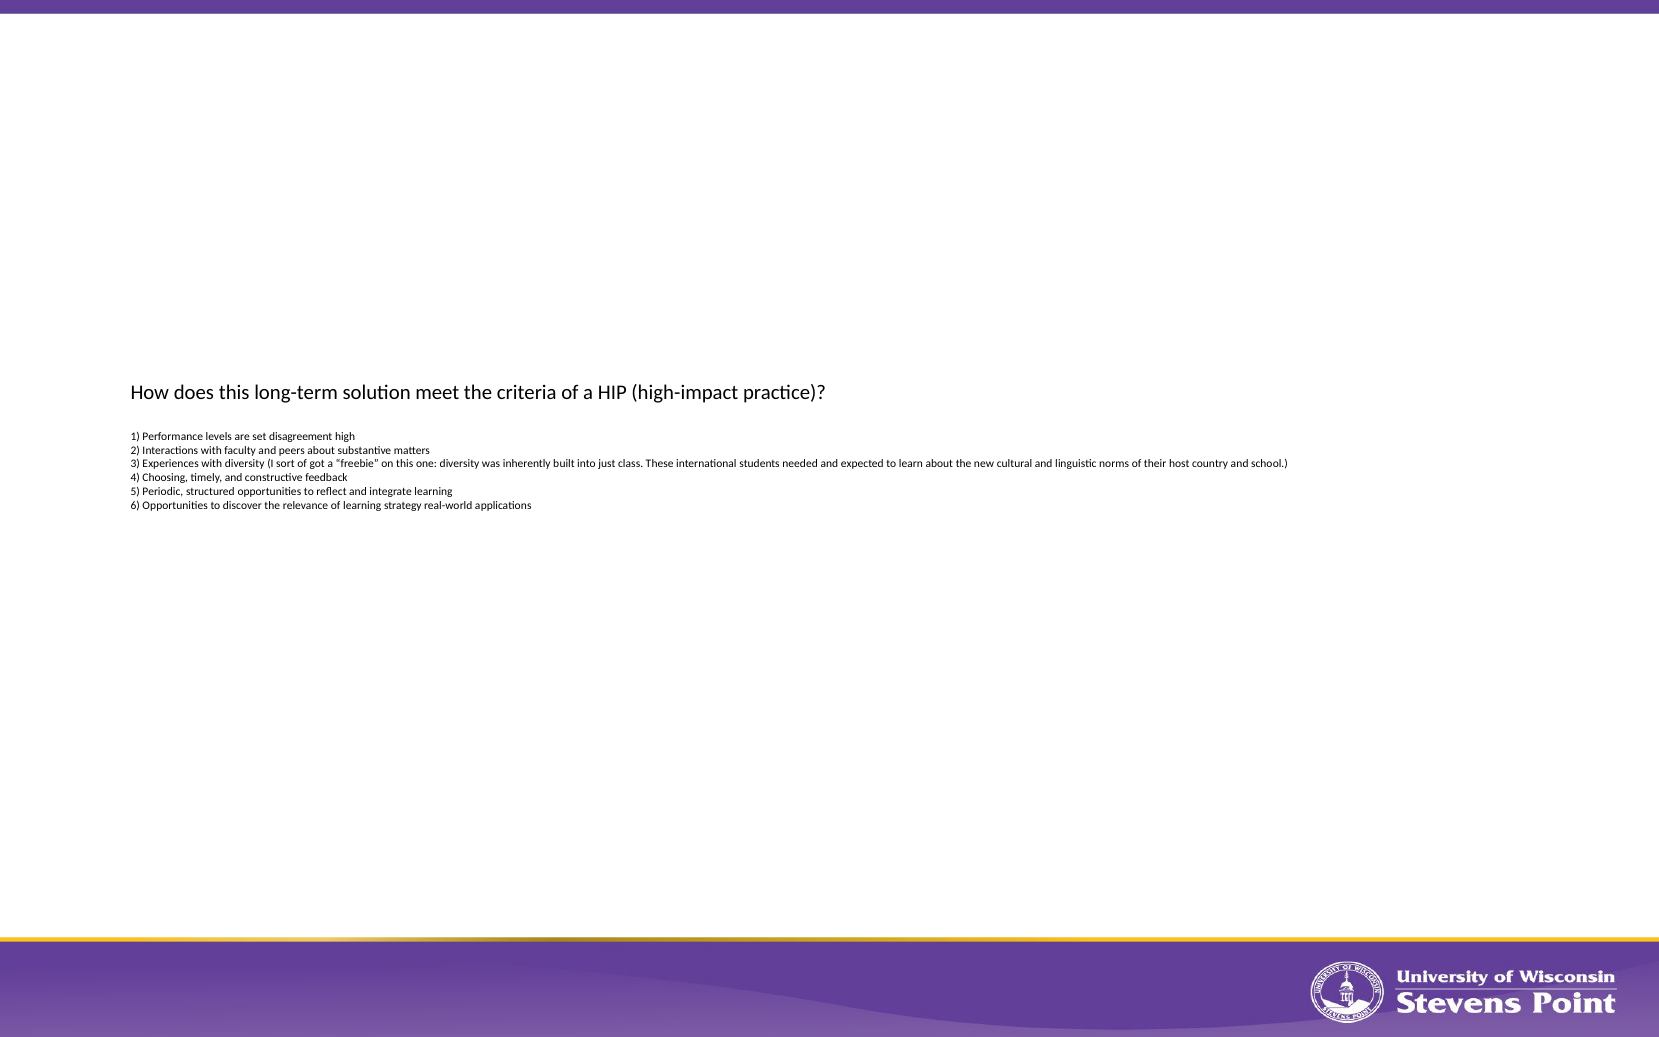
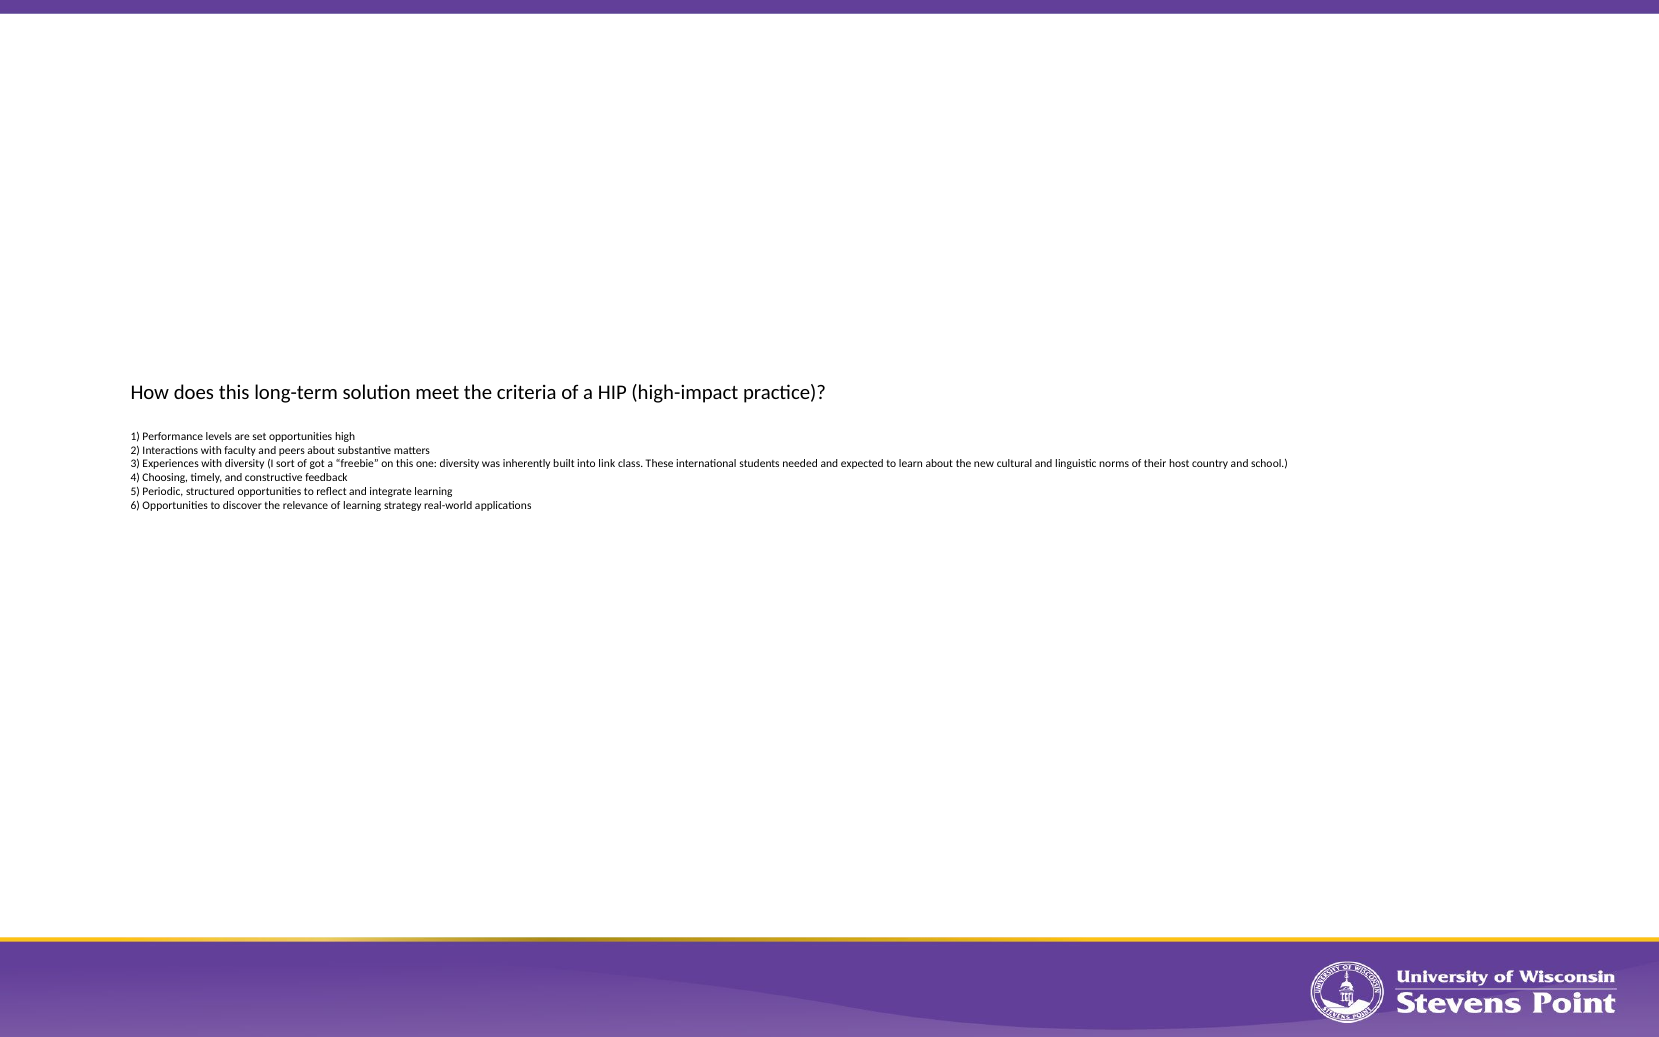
set disagreement: disagreement -> opportunities
just: just -> link
